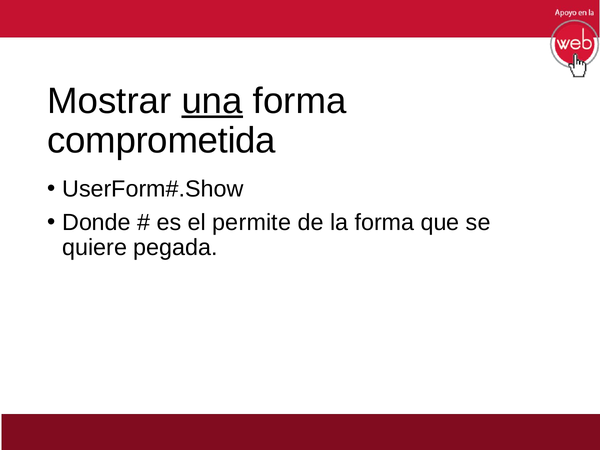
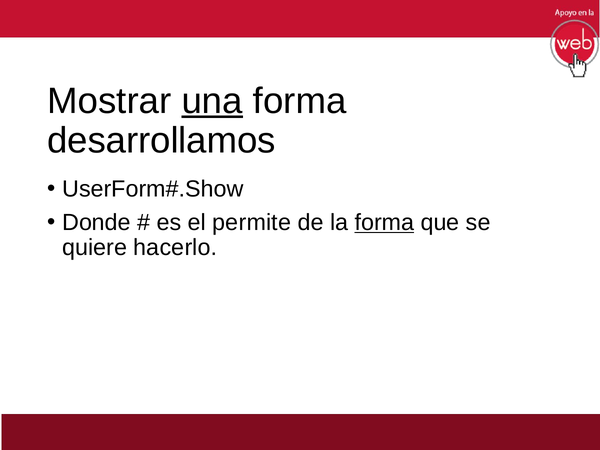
comprometida: comprometida -> desarrollamos
forma at (384, 222) underline: none -> present
pegada: pegada -> hacerlo
